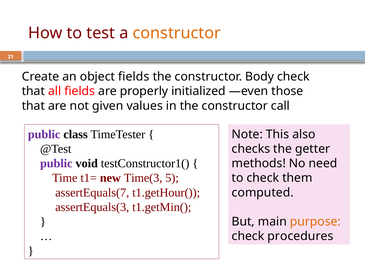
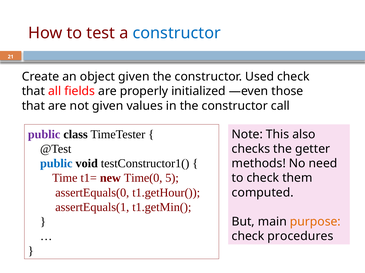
constructor at (177, 33) colour: orange -> blue
object fields: fields -> given
Body: Body -> Used
public at (56, 164) colour: purple -> blue
Time(3: Time(3 -> Time(0
assertEquals(7: assertEquals(7 -> assertEquals(0
assertEquals(3: assertEquals(3 -> assertEquals(1
